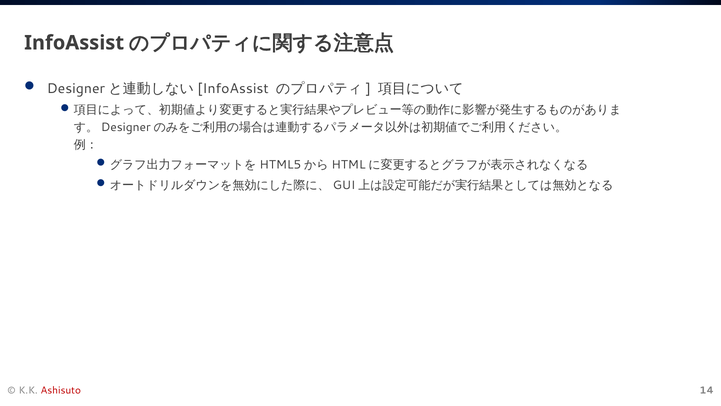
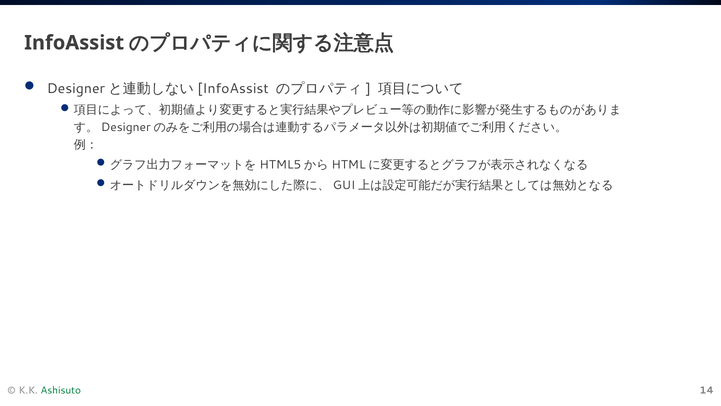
Ashisuto colour: red -> green
